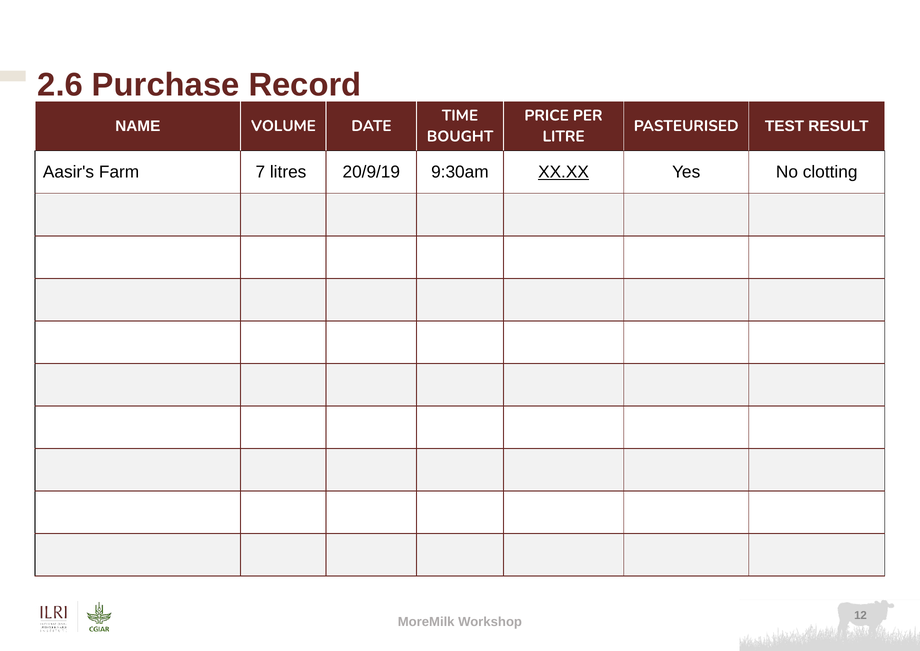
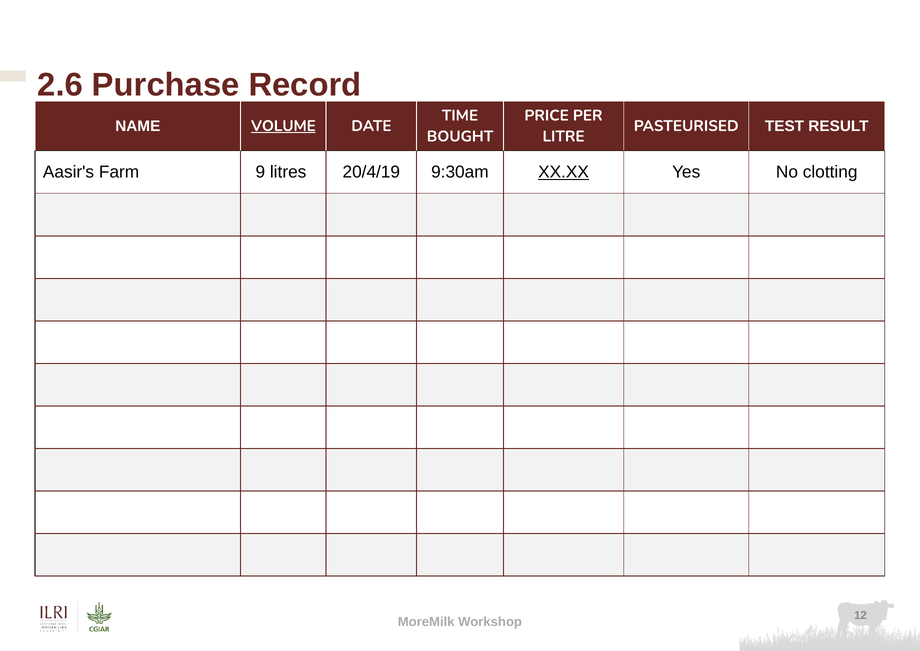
VOLUME underline: none -> present
7: 7 -> 9
20/9/19: 20/9/19 -> 20/4/19
